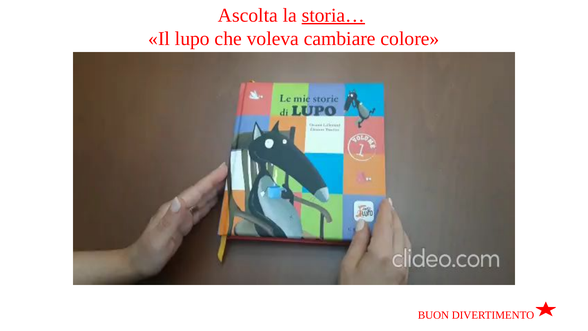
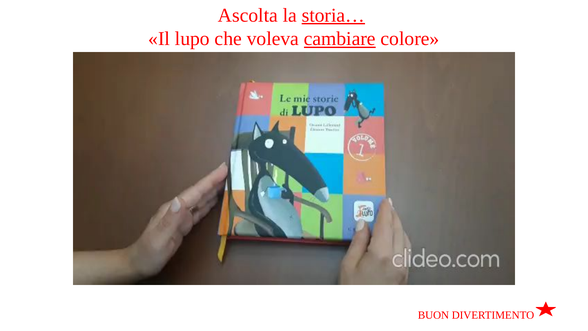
cambiare underline: none -> present
